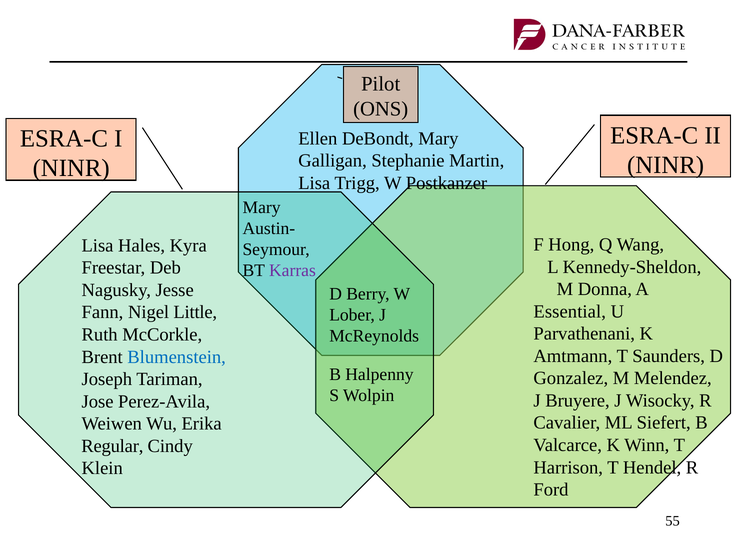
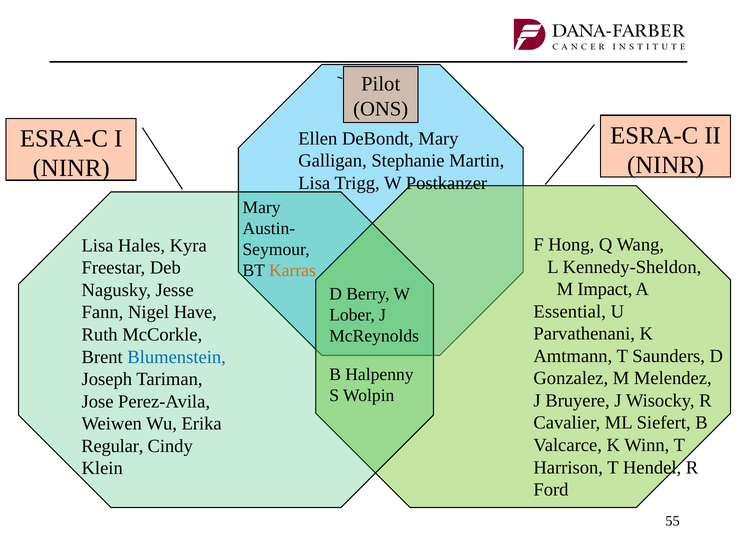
Karras colour: purple -> orange
Donna: Donna -> Impact
Little: Little -> Have
